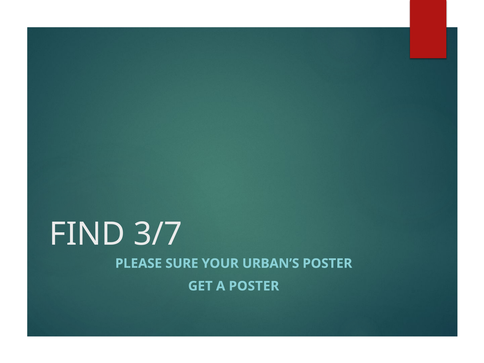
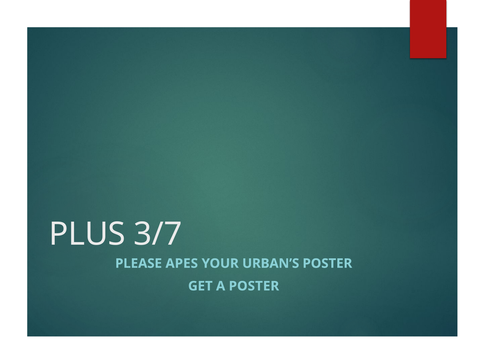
FIND: FIND -> PLUS
SURE: SURE -> APES
